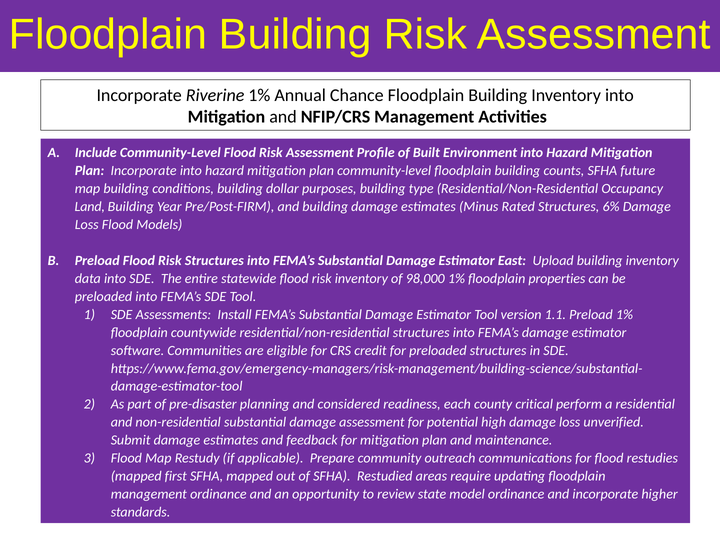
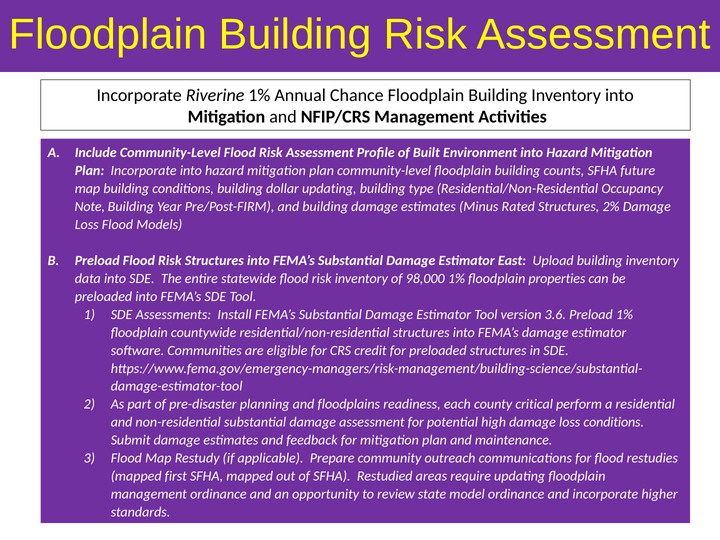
dollar purposes: purposes -> updating
Land: Land -> Note
6%: 6% -> 2%
1.1: 1.1 -> 3.6
considered: considered -> floodplains
loss unverified: unverified -> conditions
